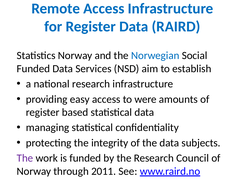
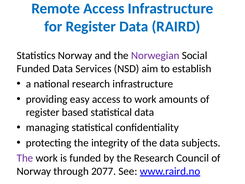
Norwegian colour: blue -> purple
to were: were -> work
2011: 2011 -> 2077
